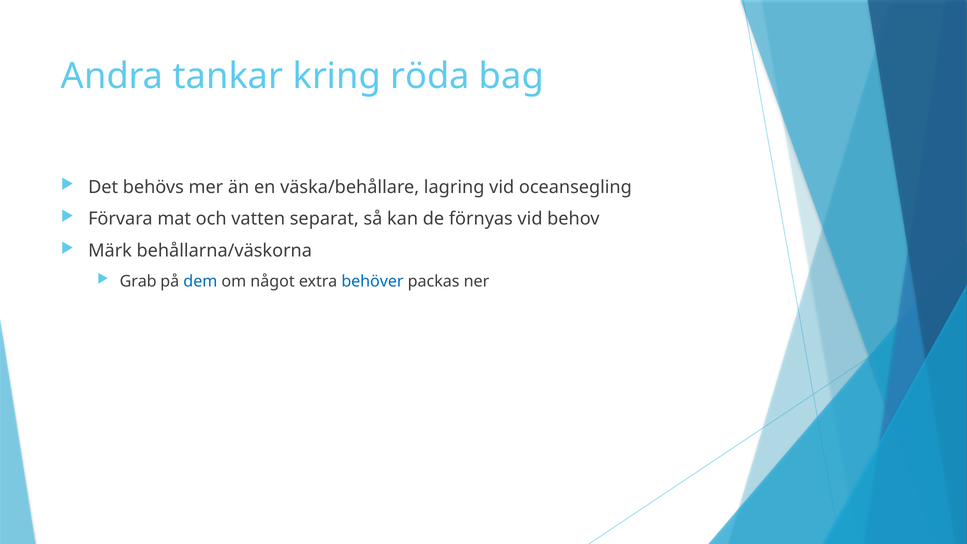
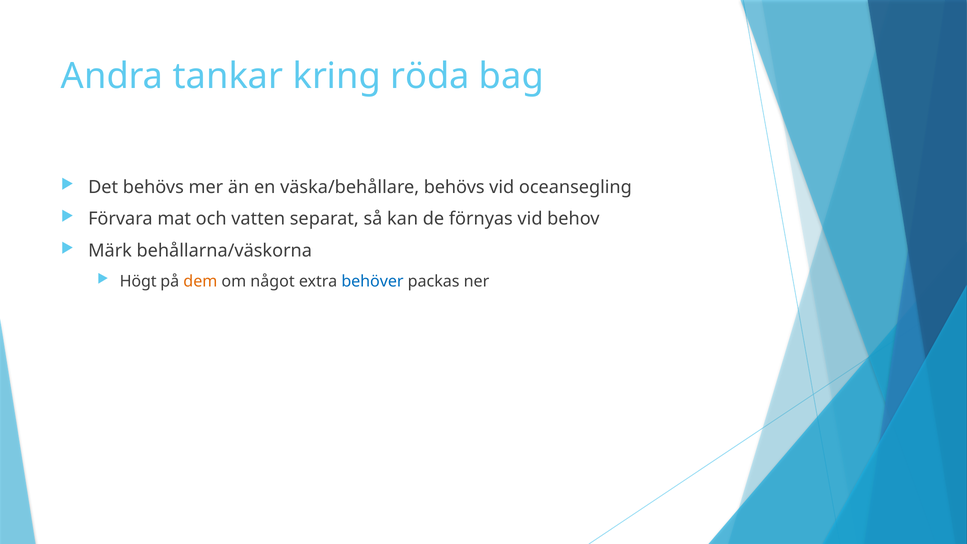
väska/behållare lagring: lagring -> behövs
Grab: Grab -> Högt
dem colour: blue -> orange
